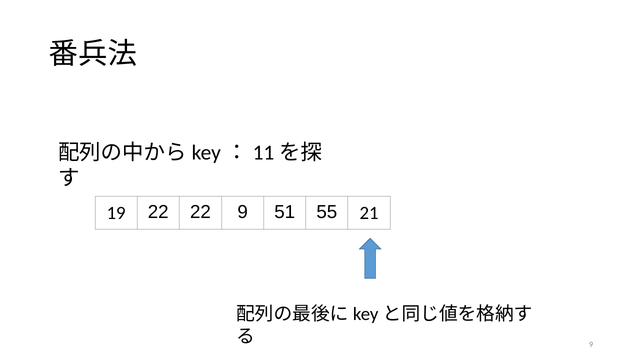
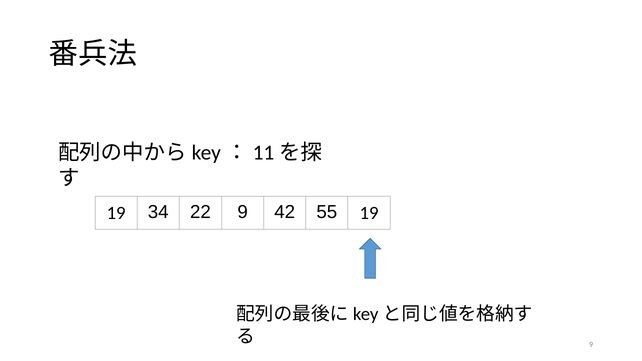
19 22: 22 -> 34
51: 51 -> 42
55 21: 21 -> 19
